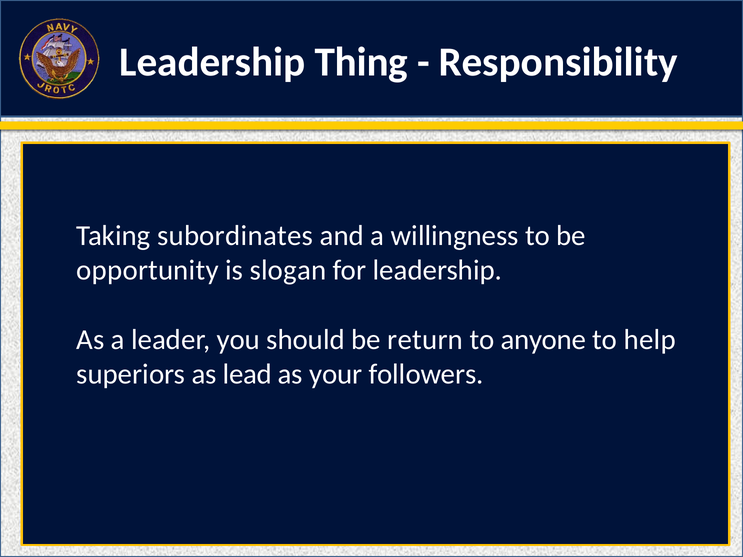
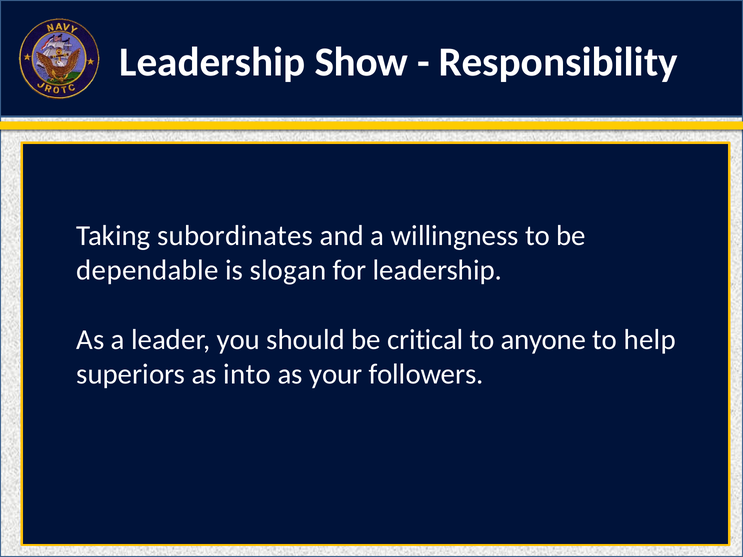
Thing: Thing -> Show
opportunity: opportunity -> dependable
return: return -> critical
lead: lead -> into
